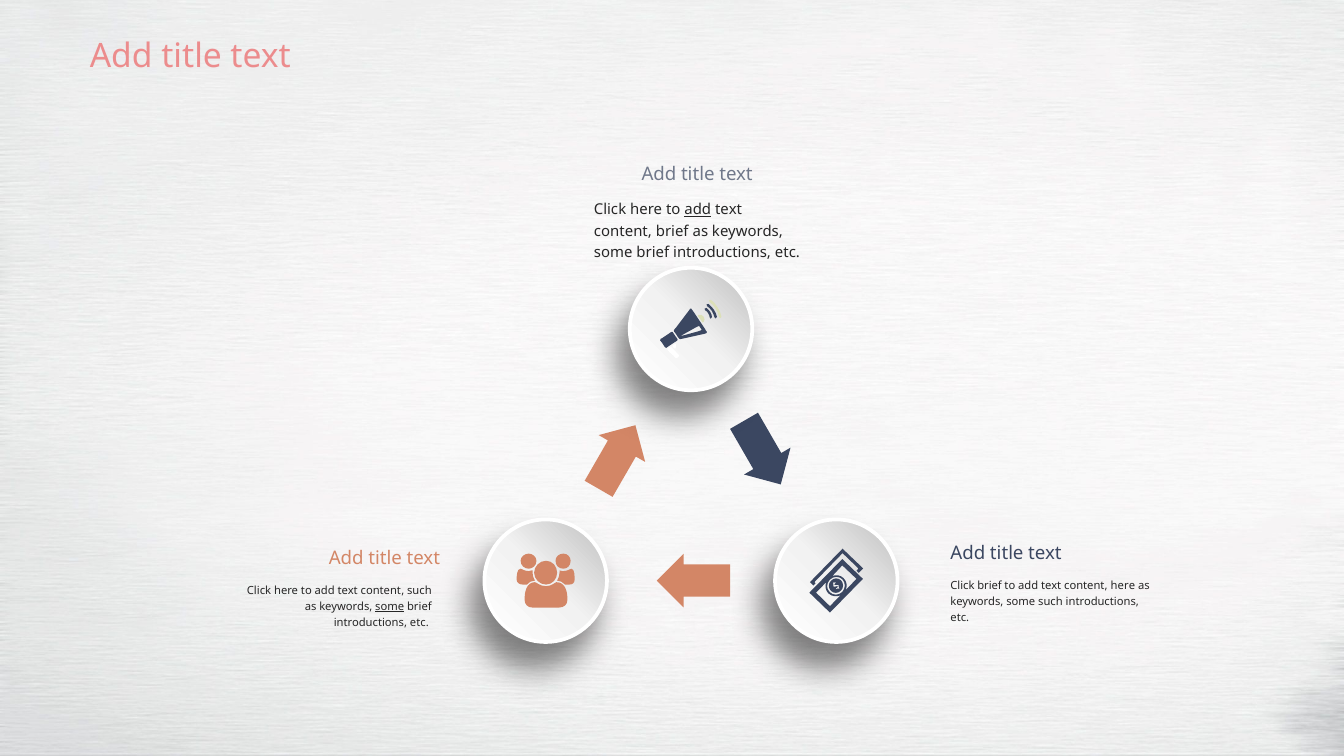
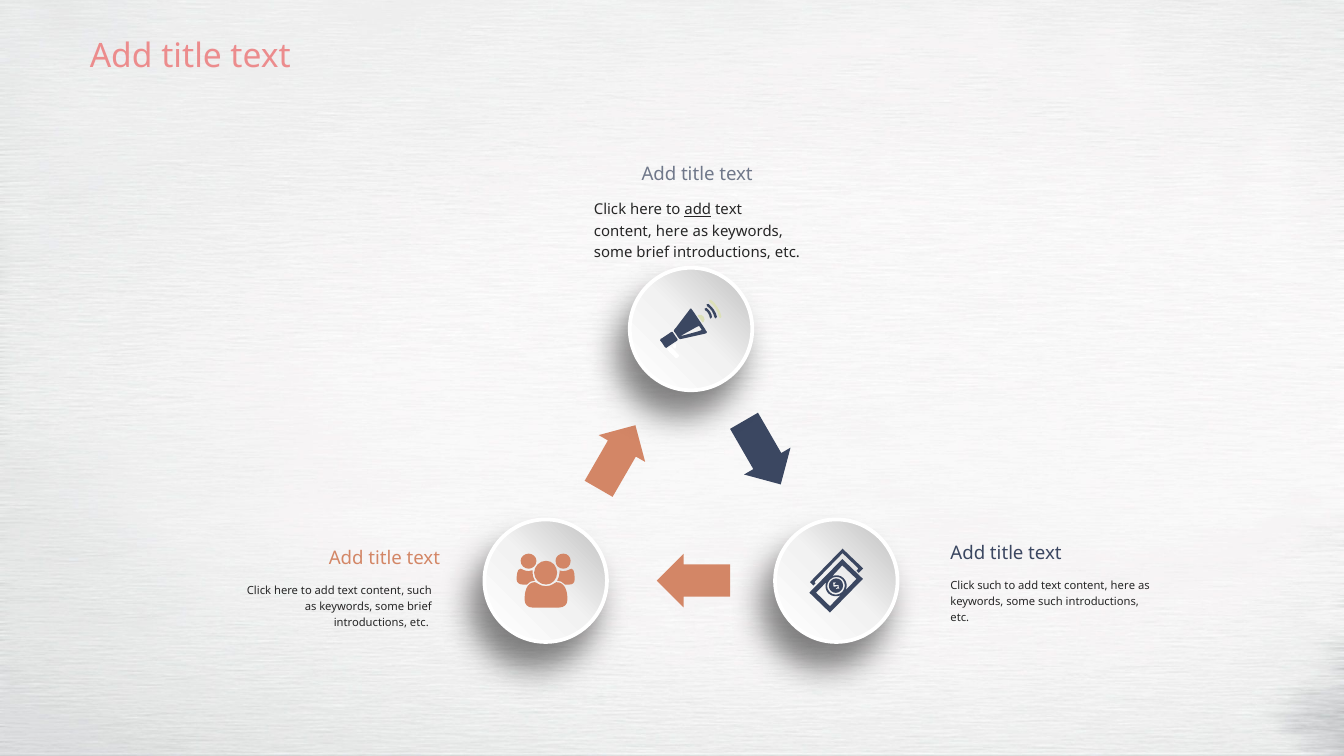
brief at (672, 231): brief -> here
Click brief: brief -> such
some at (390, 606) underline: present -> none
